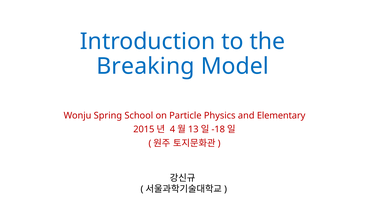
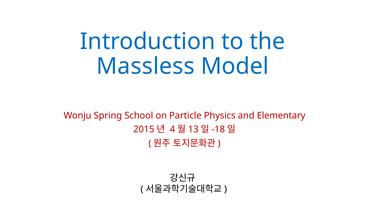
Breaking: Breaking -> Massless
